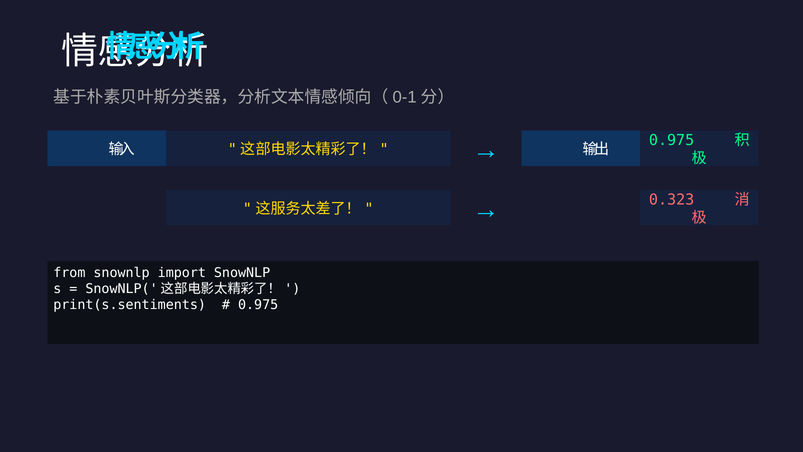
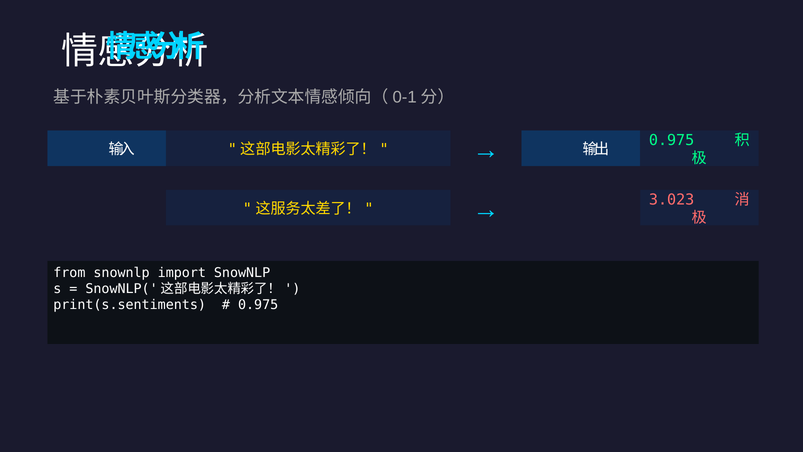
0.323: 0.323 -> 3.023
